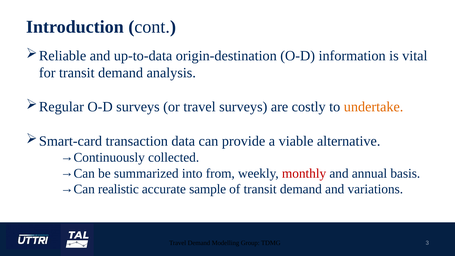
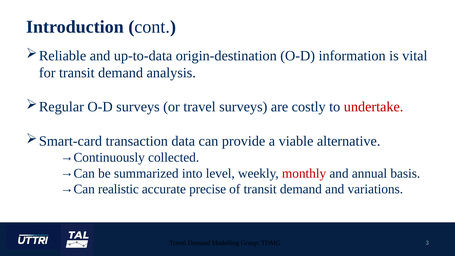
undertake colour: orange -> red
from: from -> level
sample: sample -> precise
